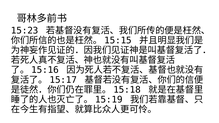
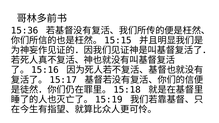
15:23: 15:23 -> 15:36
